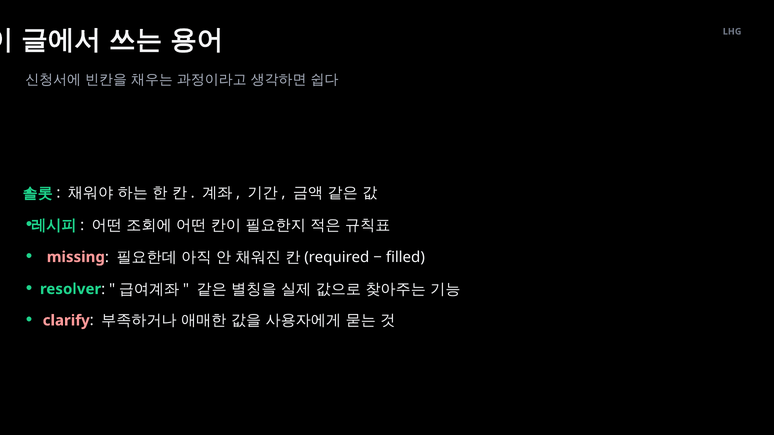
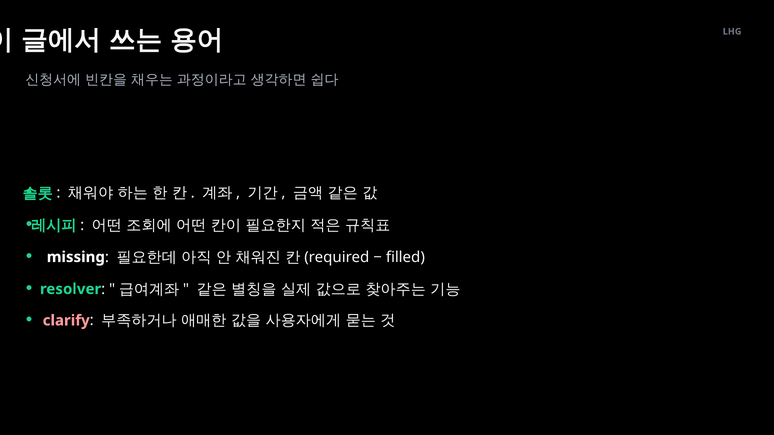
missing colour: pink -> white
